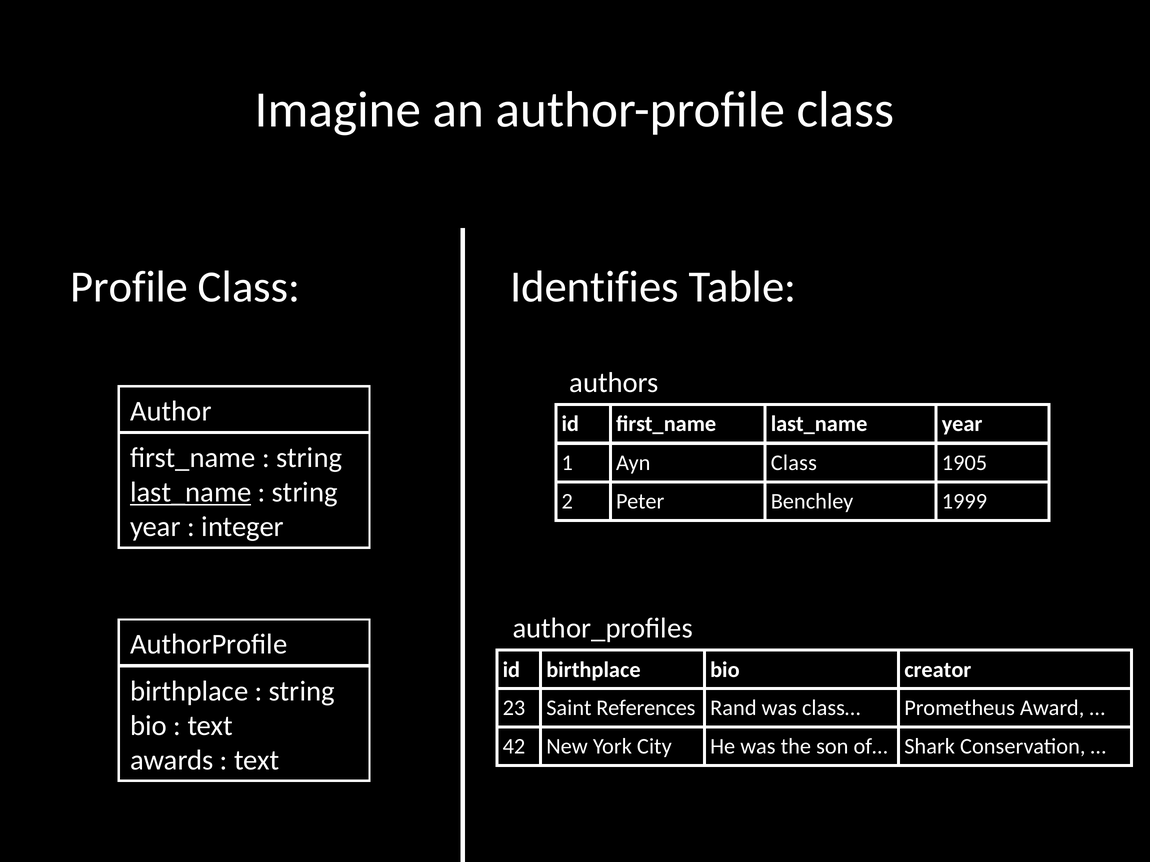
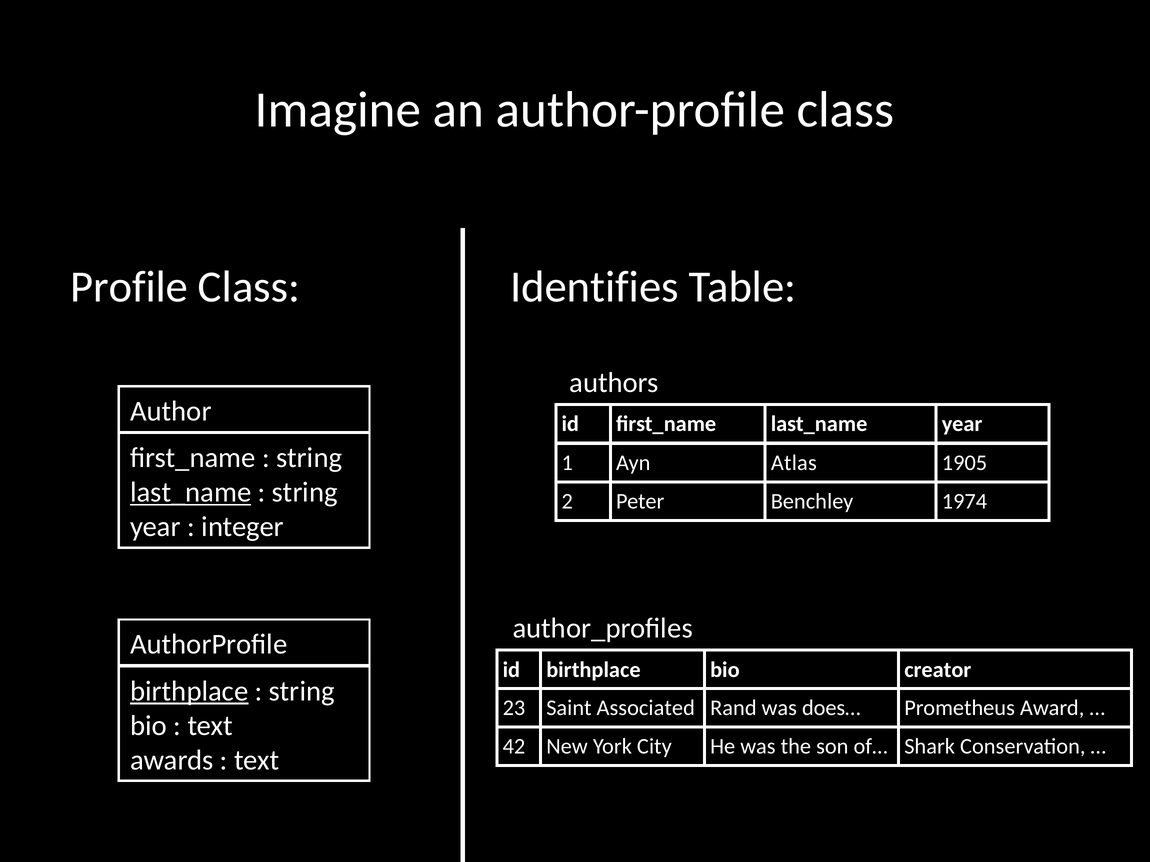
Ayn Class: Class -> Atlas
1999: 1999 -> 1974
birthplace at (189, 692) underline: none -> present
References: References -> Associated
class…: class… -> does…
